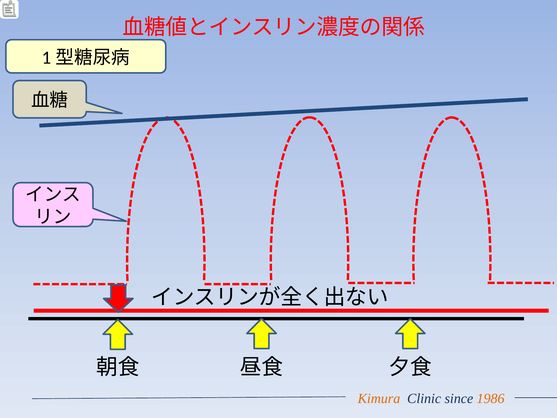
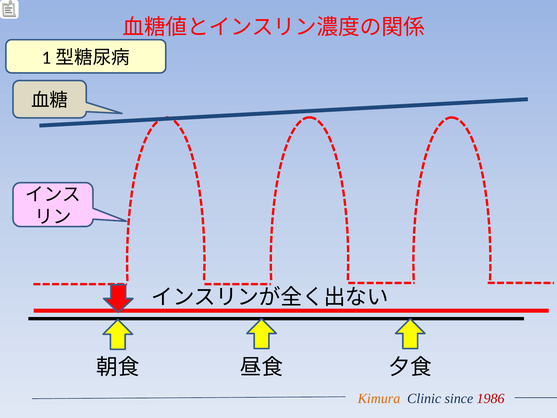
1986 colour: orange -> red
